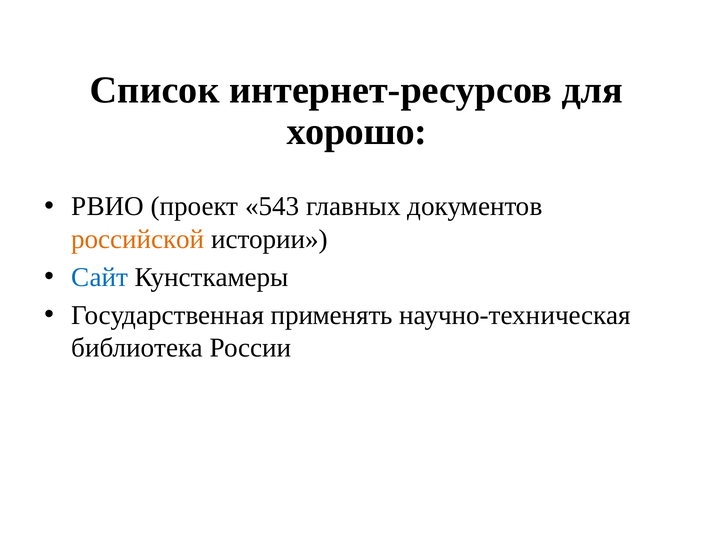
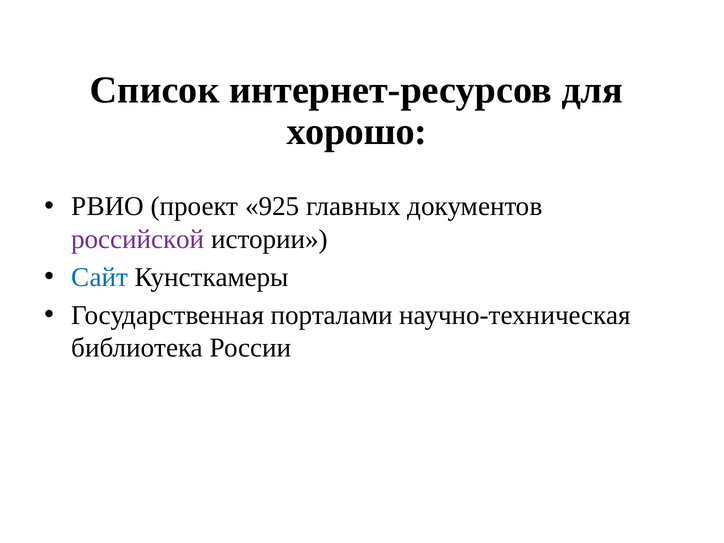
543: 543 -> 925
российской colour: orange -> purple
применять: применять -> порталами
